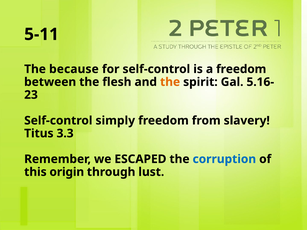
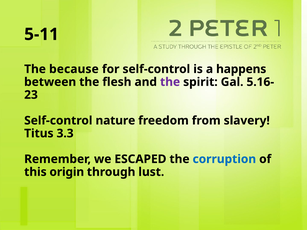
a freedom: freedom -> happens
the at (170, 82) colour: orange -> purple
simply: simply -> nature
